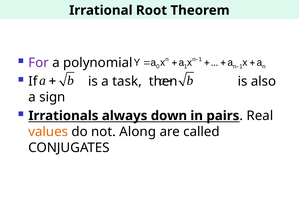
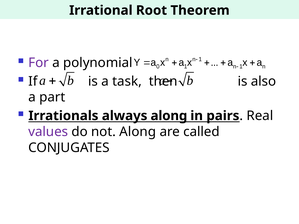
sign: sign -> part
always down: down -> along
values colour: orange -> purple
